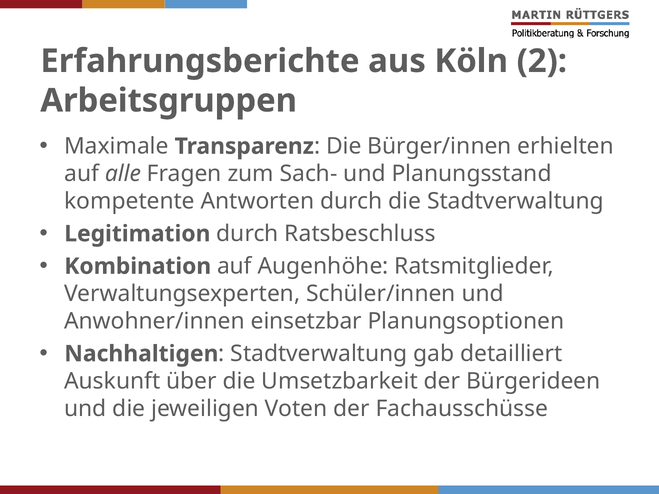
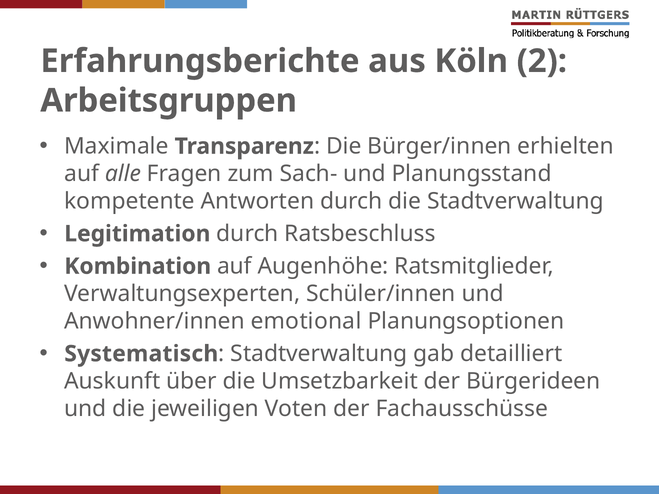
einsetzbar: einsetzbar -> emotional
Nachhaltigen: Nachhaltigen -> Systematisch
